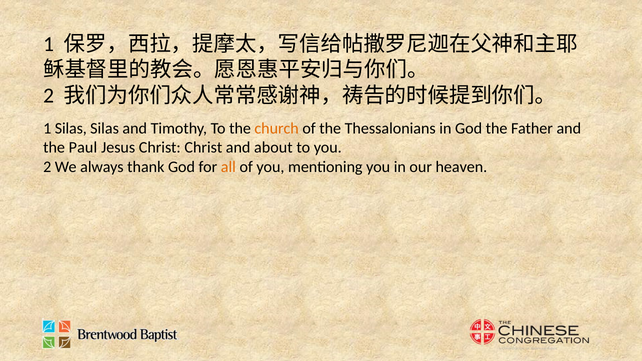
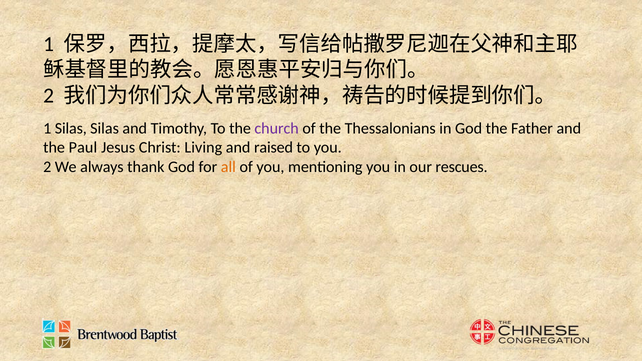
church colour: orange -> purple
Christ Christ: Christ -> Living
about: about -> raised
heaven: heaven -> rescues
